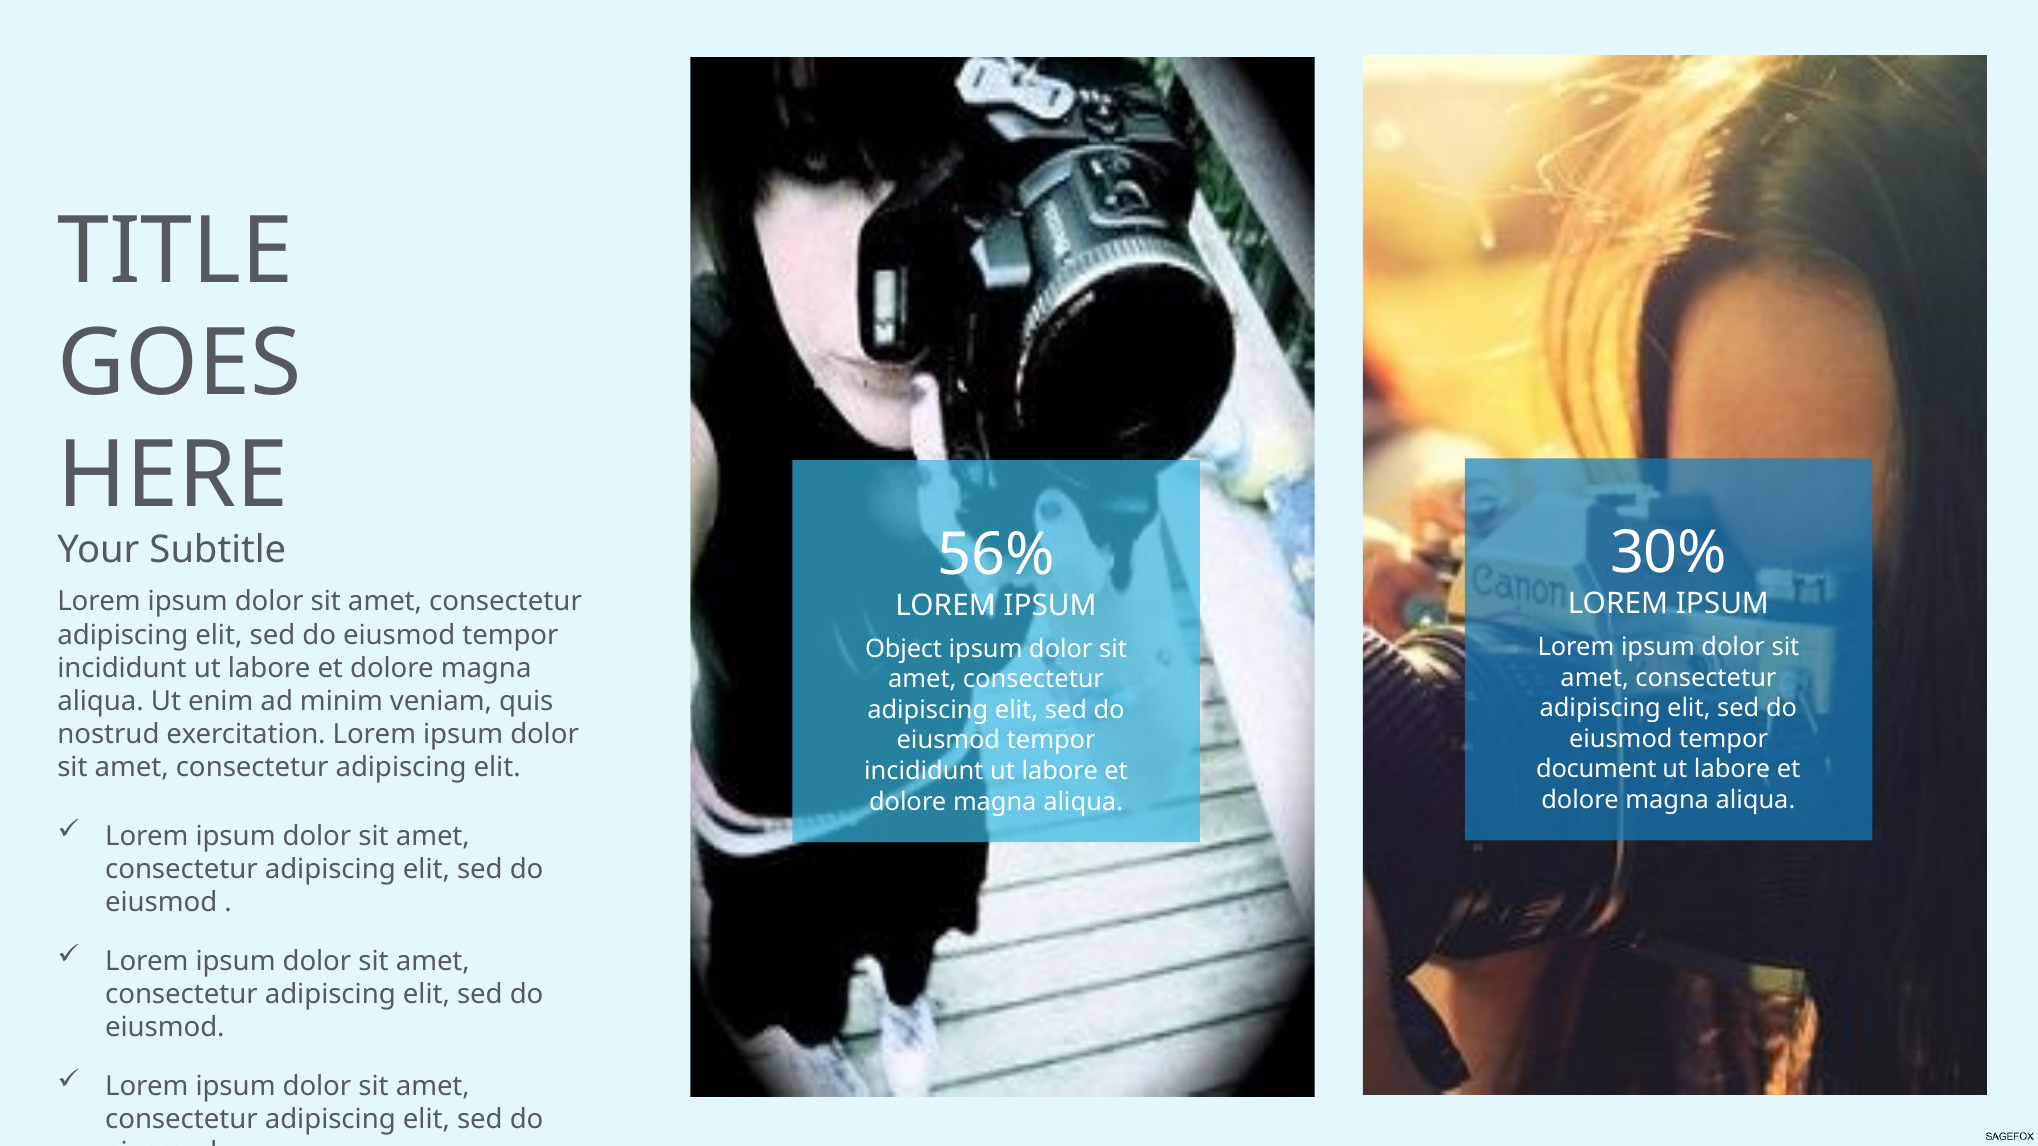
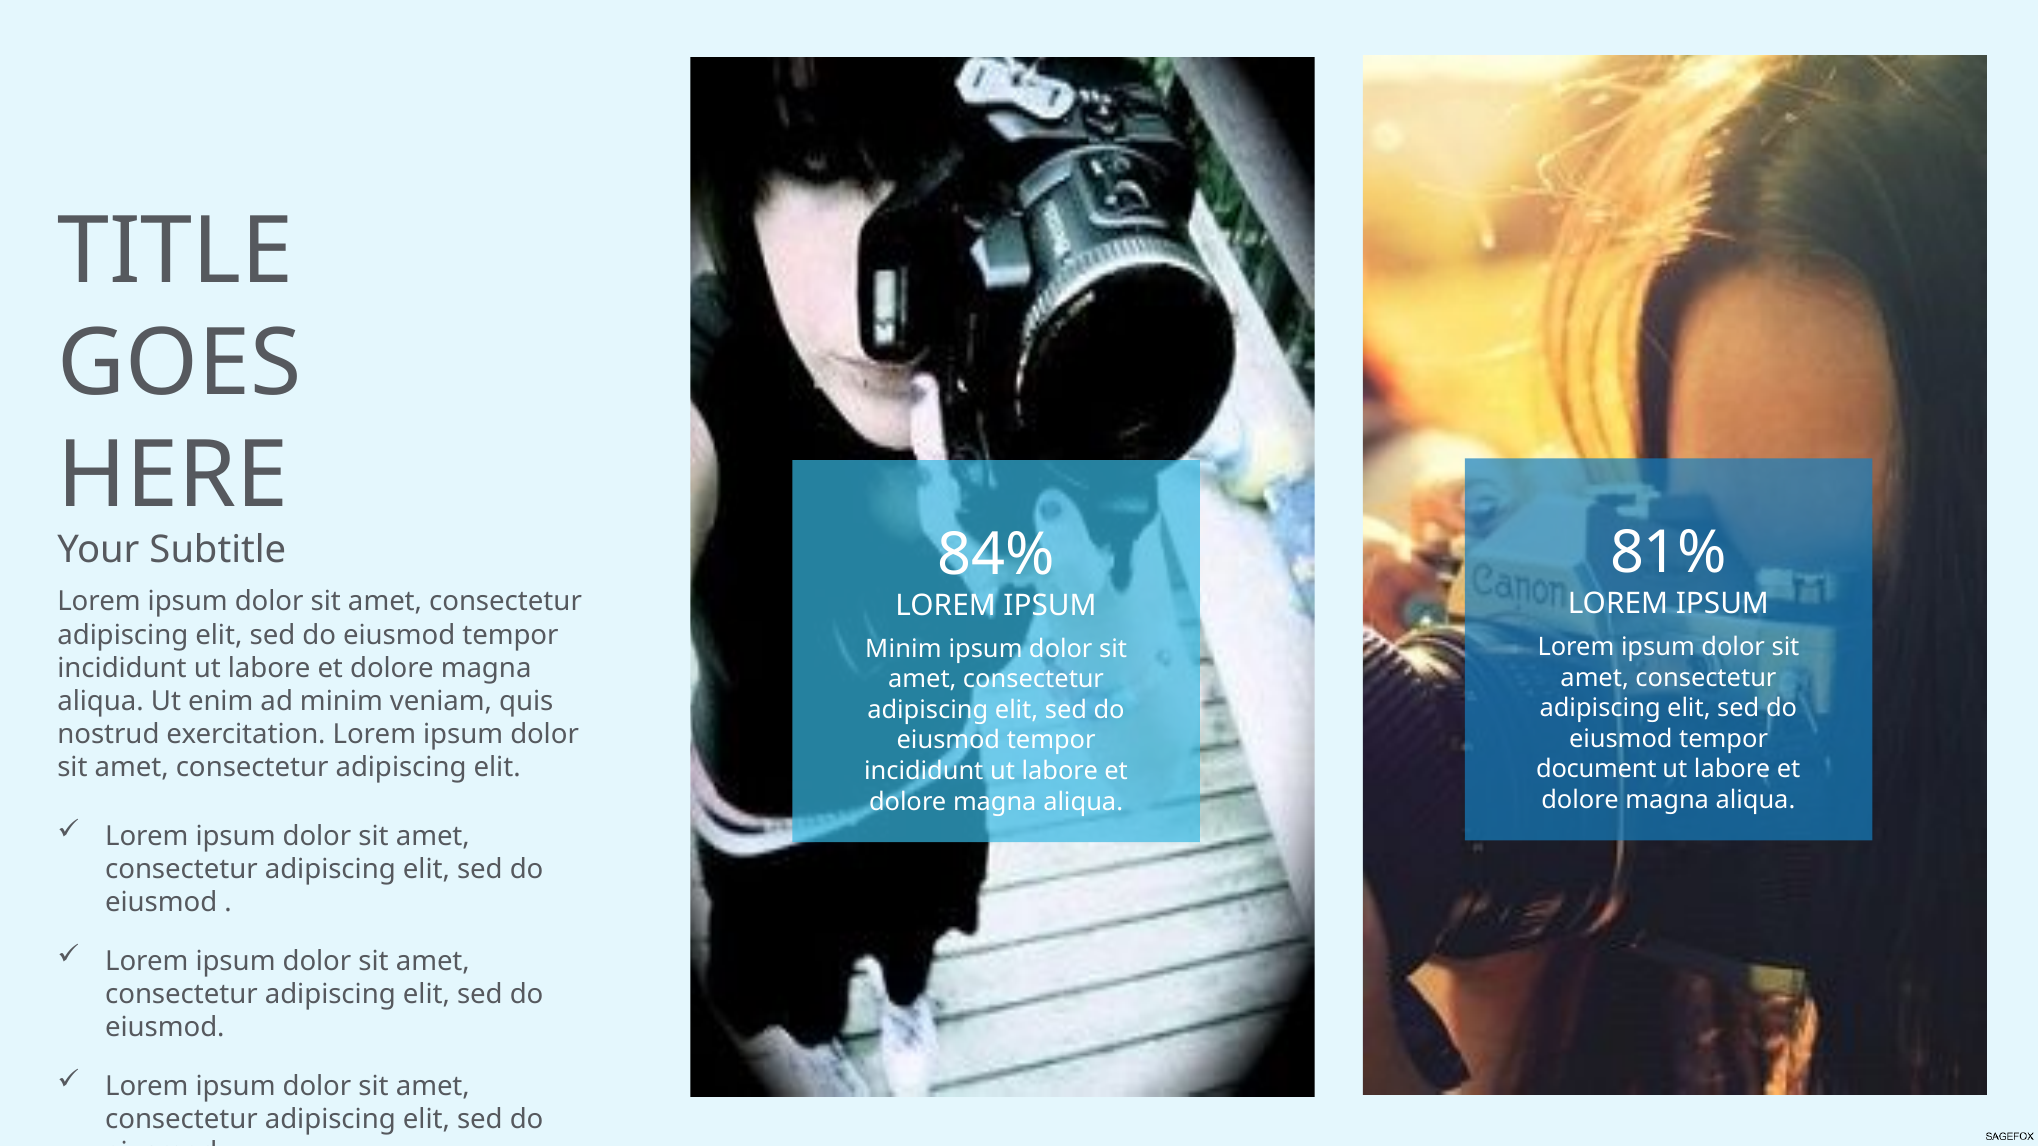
30%: 30% -> 81%
56%: 56% -> 84%
Object at (904, 649): Object -> Minim
